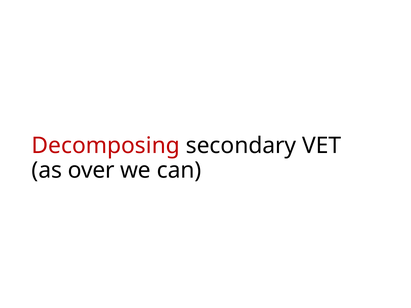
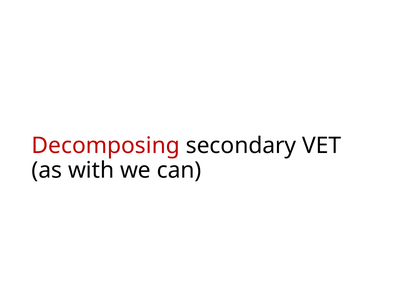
over: over -> with
